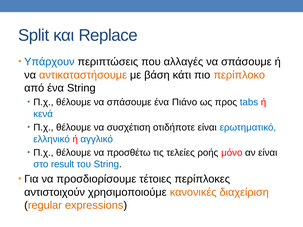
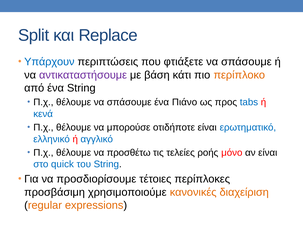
αλλαγές: αλλαγές -> φτιάξετε
αντικαταστήσουμε colour: orange -> purple
συσχέτιση: συσχέτιση -> μπορούσε
result: result -> quick
αντιστοιχούν: αντιστοιχούν -> προσβάσιμη
